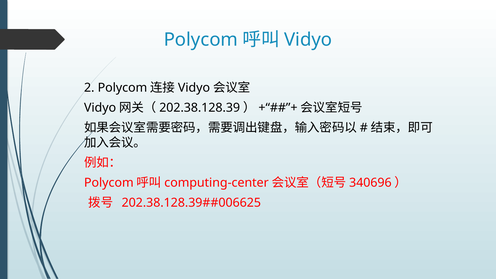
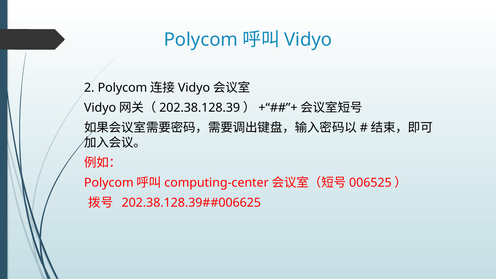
340696: 340696 -> 006525
